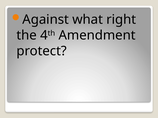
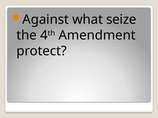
right: right -> seize
